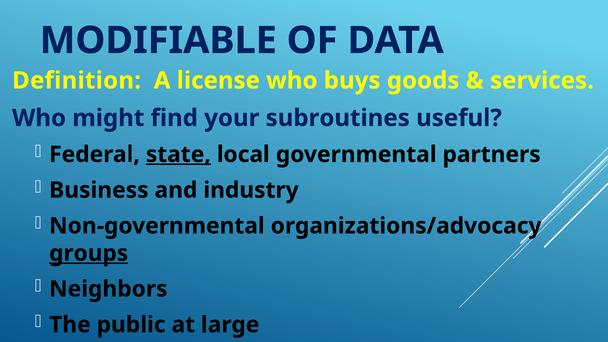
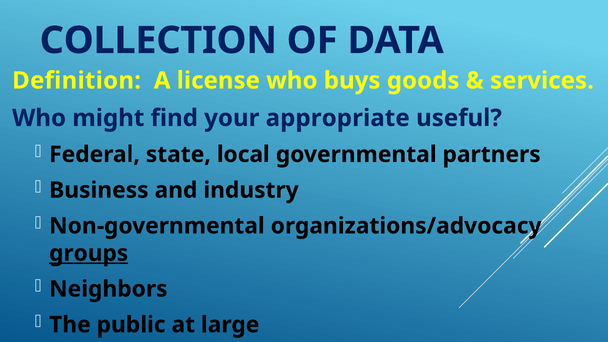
MODIFIABLE: MODIFIABLE -> COLLECTION
subroutines: subroutines -> appropriate
state underline: present -> none
